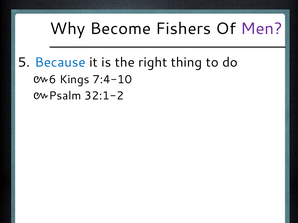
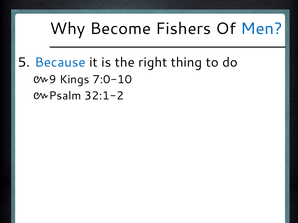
Men colour: purple -> blue
6: 6 -> 9
7:4-10: 7:4-10 -> 7:0-10
